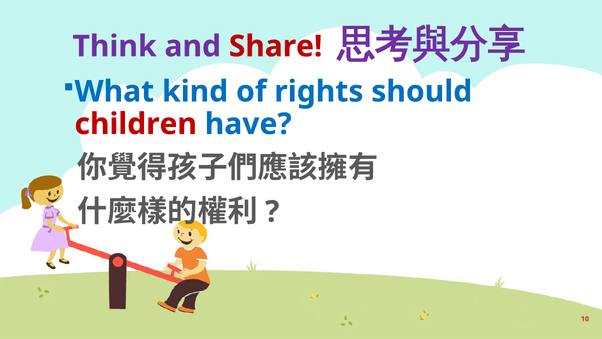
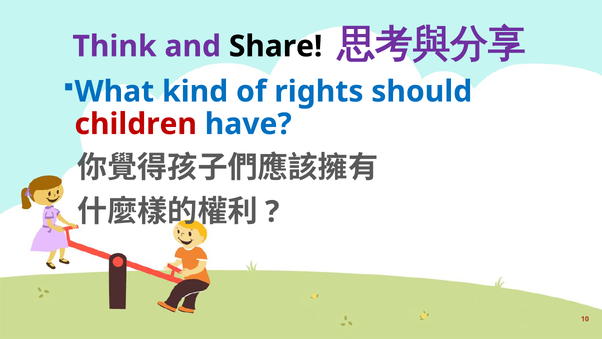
Share colour: red -> black
